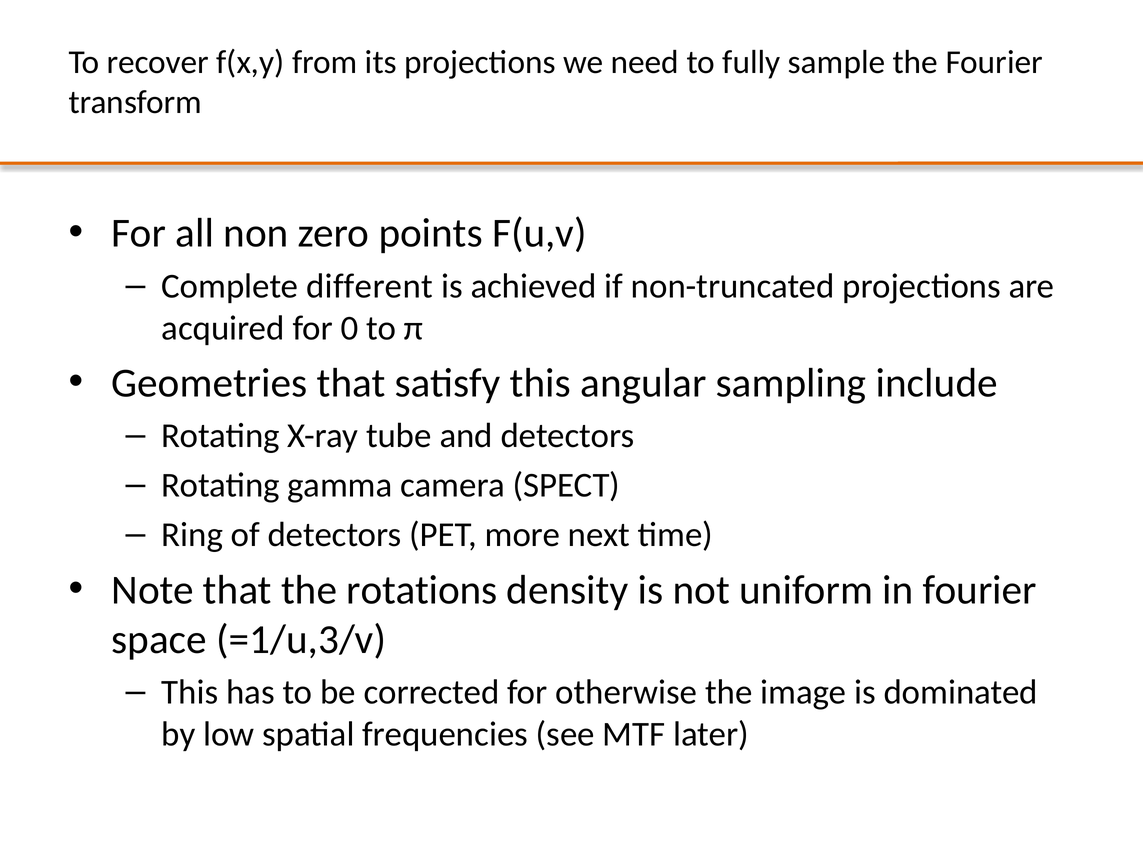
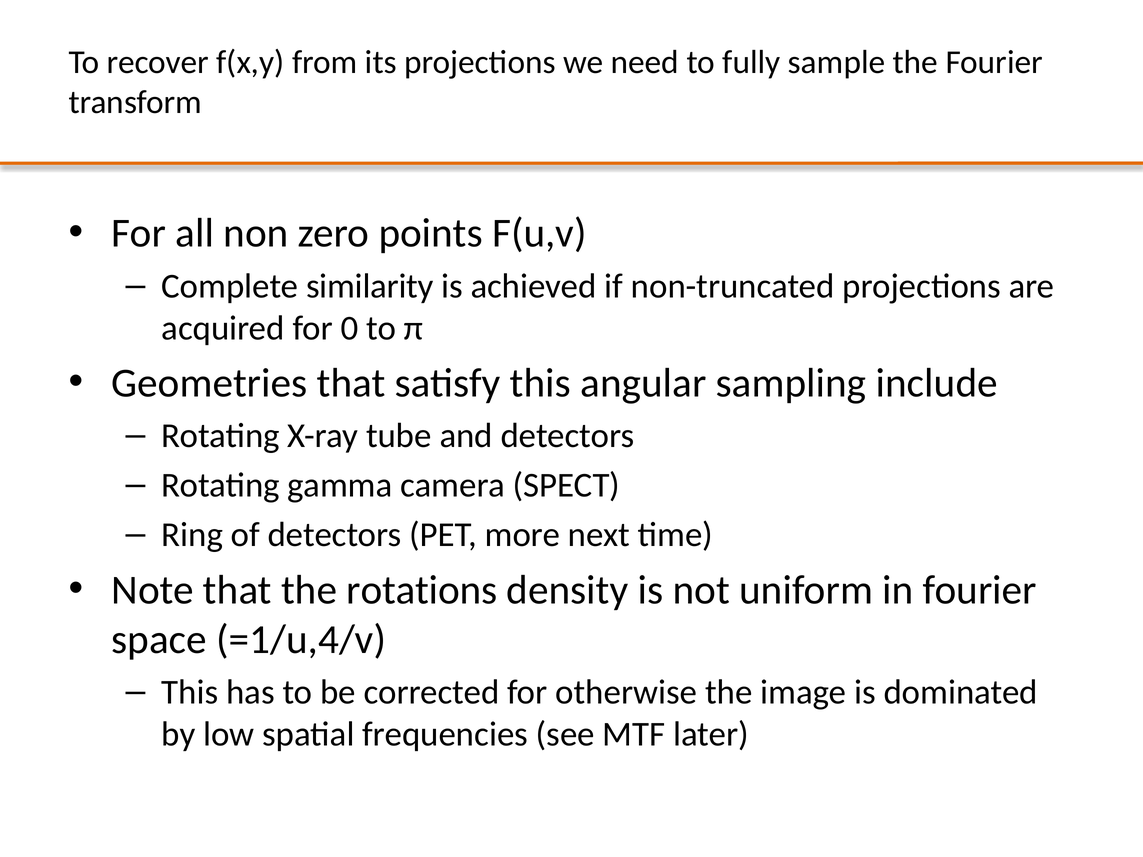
different: different -> similarity
=1/u,3/v: =1/u,3/v -> =1/u,4/v
